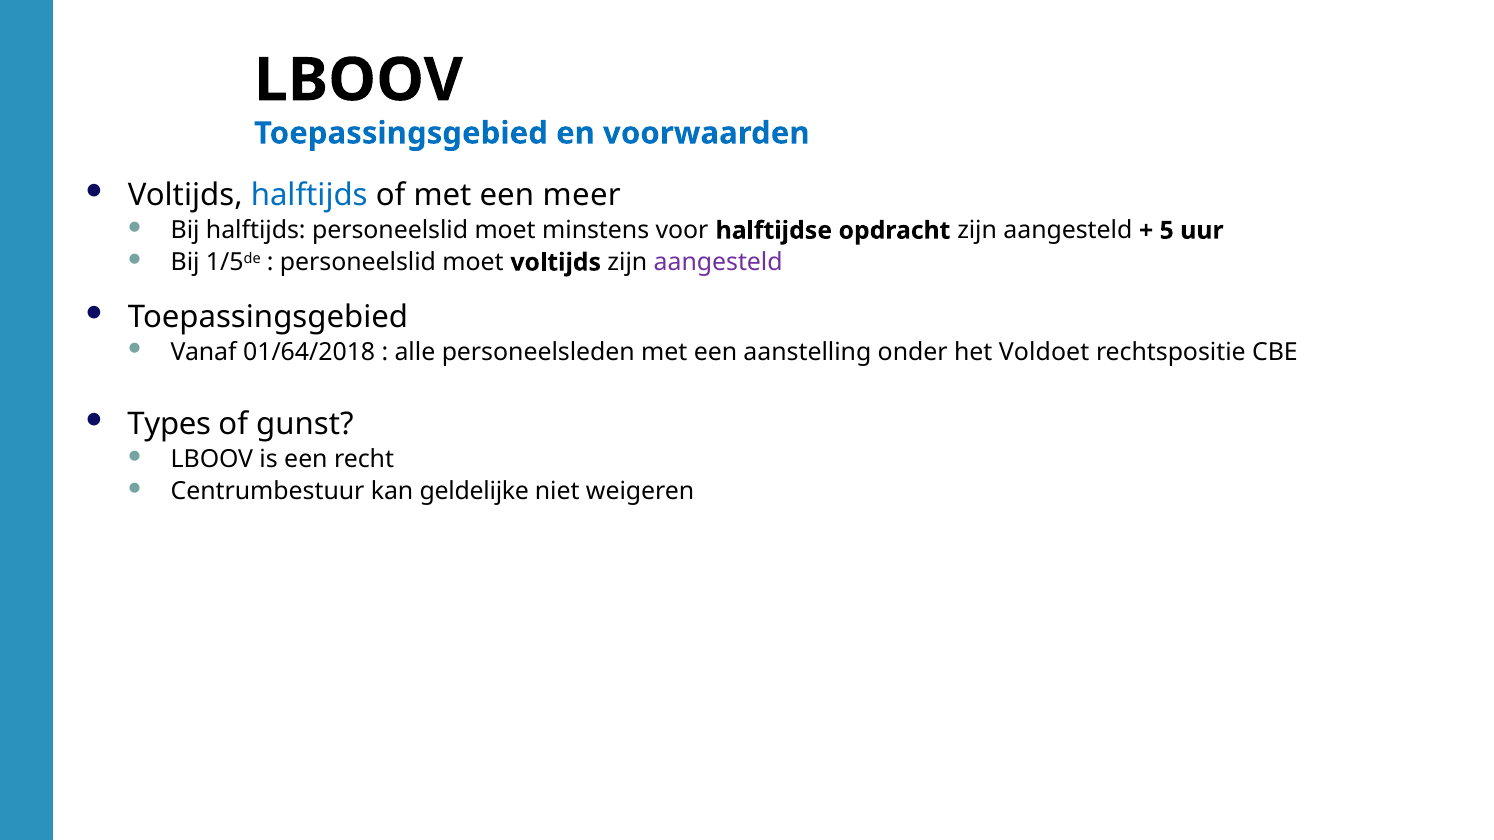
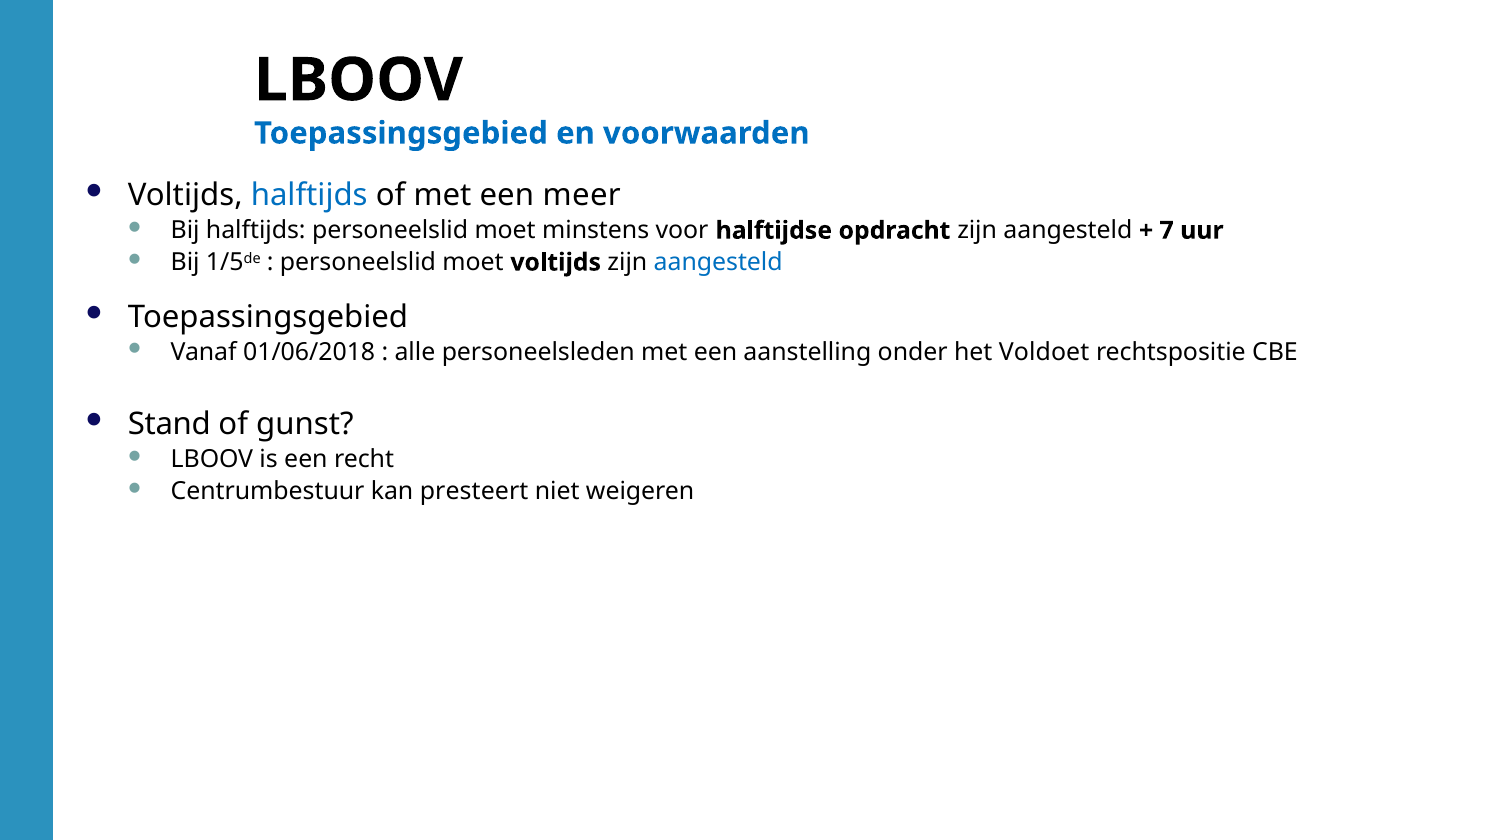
5: 5 -> 7
aangesteld at (718, 262) colour: purple -> blue
01/64/2018: 01/64/2018 -> 01/06/2018
Types: Types -> Stand
geldelijke: geldelijke -> presteert
